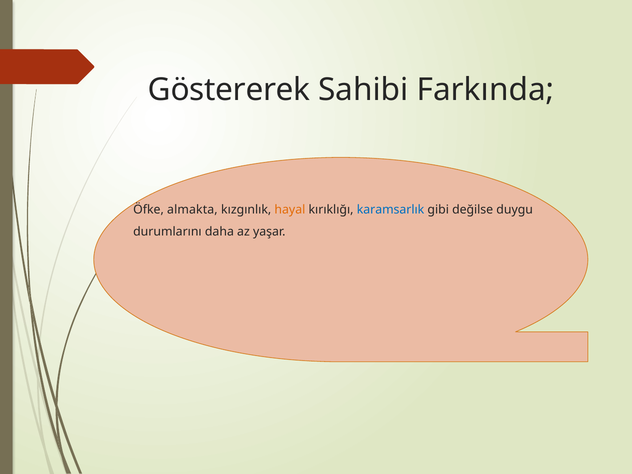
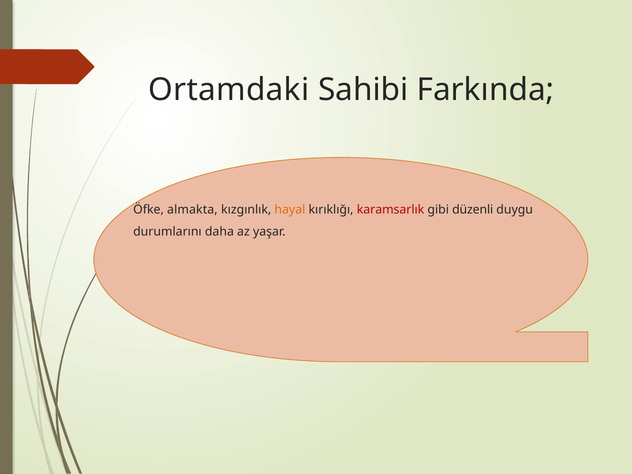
Göstererek: Göstererek -> Ortamdaki
karamsarlık colour: blue -> red
değilse: değilse -> düzenli
